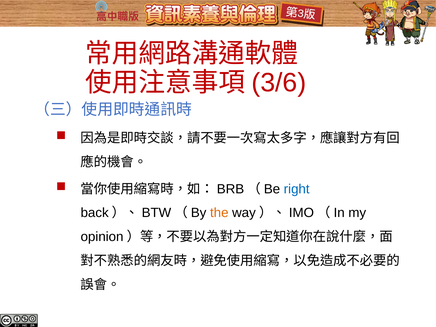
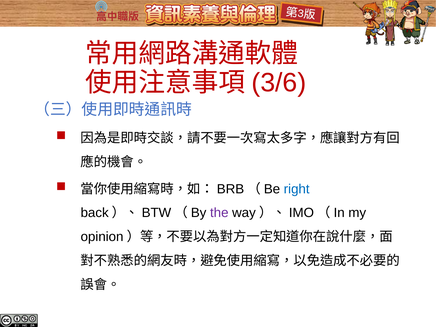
the colour: orange -> purple
